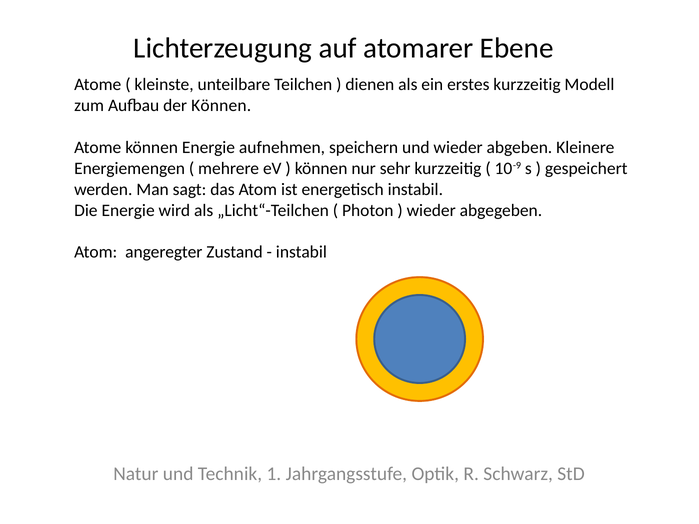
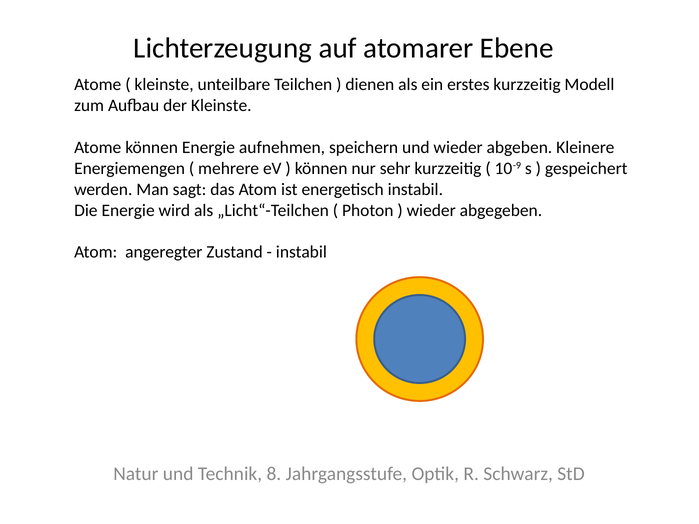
der Können: Können -> Kleinste
1: 1 -> 8
